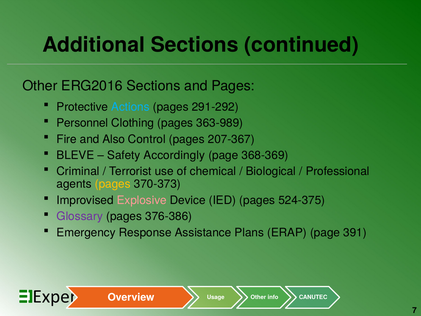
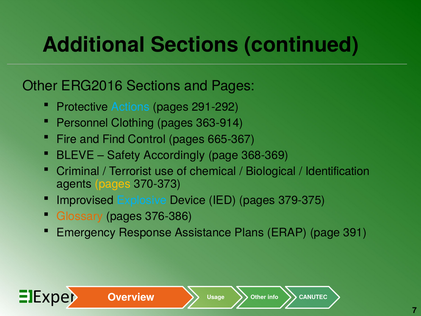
363-989: 363-989 -> 363-914
Also: Also -> Find
207-367: 207-367 -> 665-367
Professional: Professional -> Identification
Explosive colour: pink -> light blue
524-375: 524-375 -> 379-375
Glossary colour: purple -> orange
